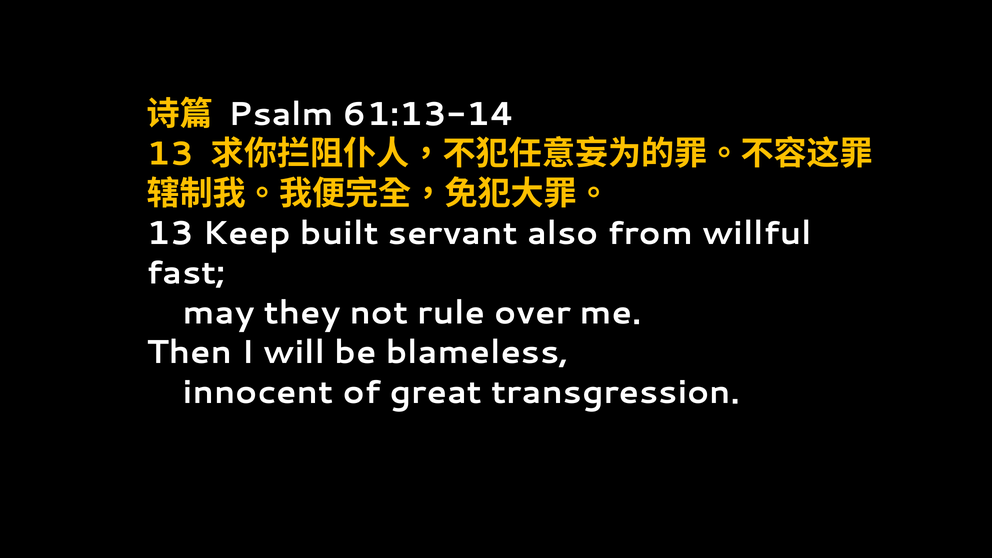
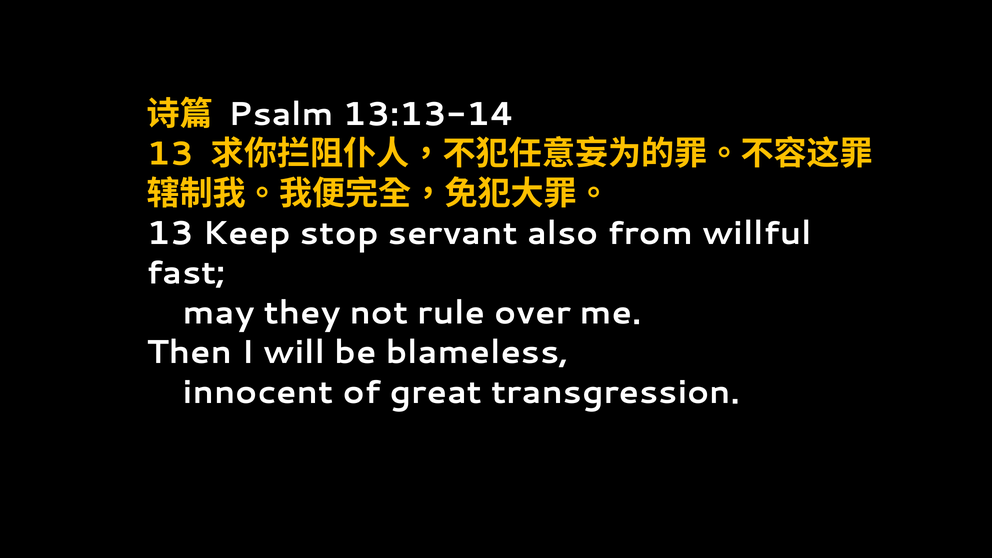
61:13-14: 61:13-14 -> 13:13-14
built: built -> stop
